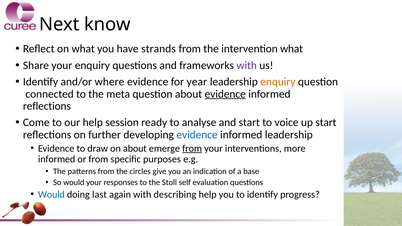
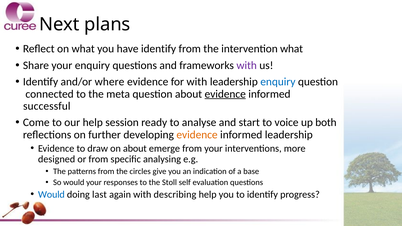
know: know -> plans
have strands: strands -> identify
for year: year -> with
enquiry at (278, 82) colour: orange -> blue
reflections at (47, 106): reflections -> successful
up start: start -> both
evidence at (197, 135) colour: blue -> orange
from at (192, 148) underline: present -> none
informed at (57, 159): informed -> designed
purposes: purposes -> analysing
